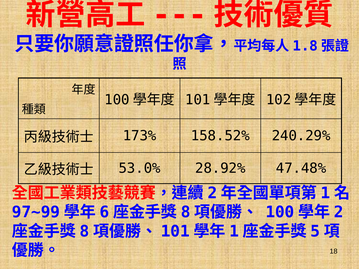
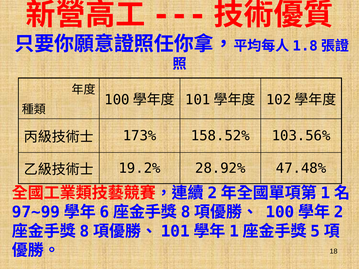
240.29%: 240.29% -> 103.56%
53.0%: 53.0% -> 19.2%
